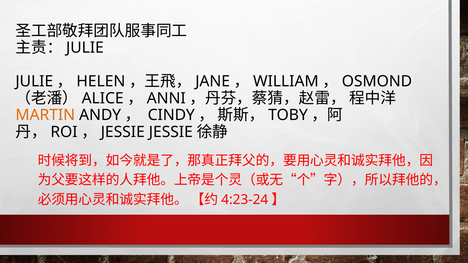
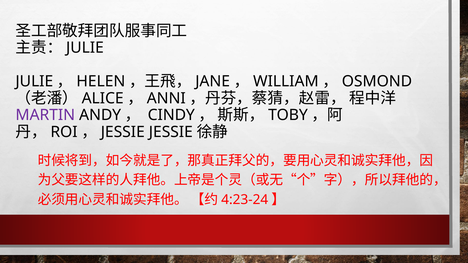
MARTIN colour: orange -> purple
